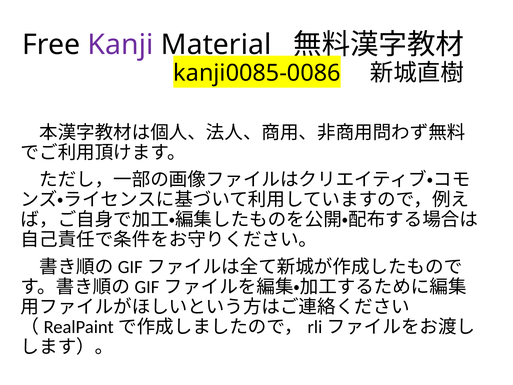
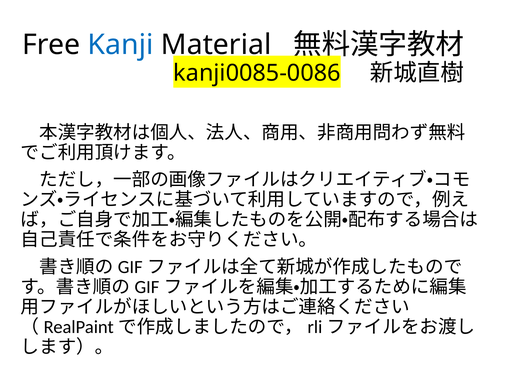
Kanji colour: purple -> blue
